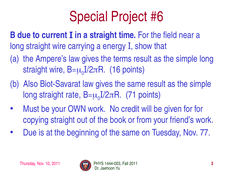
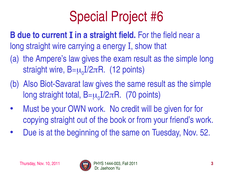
straight time: time -> field
terms: terms -> exam
16: 16 -> 12
rate: rate -> total
71: 71 -> 70
77: 77 -> 52
